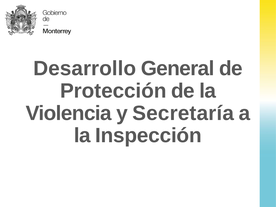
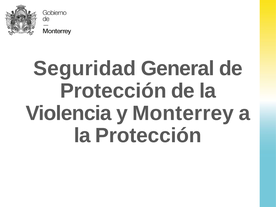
Desarrollo: Desarrollo -> Seguridad
Secretaría: Secretaría -> Monterrey
la Inspección: Inspección -> Protección
